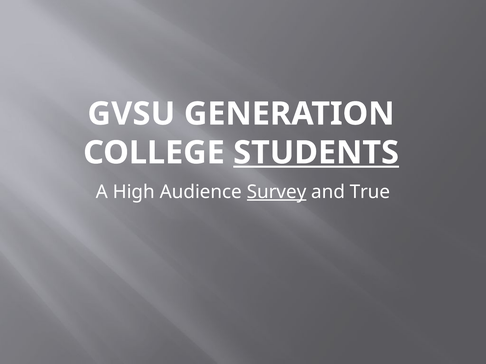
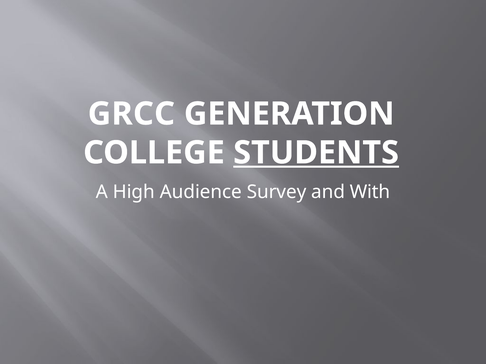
GVSU: GVSU -> GRCC
Survey underline: present -> none
True: True -> With
